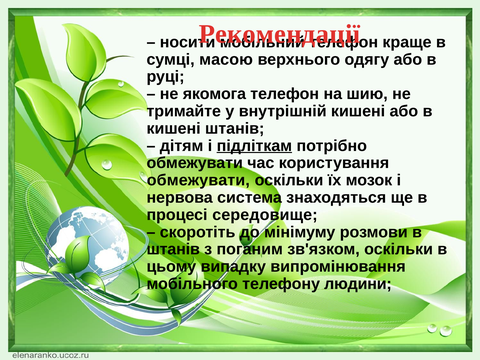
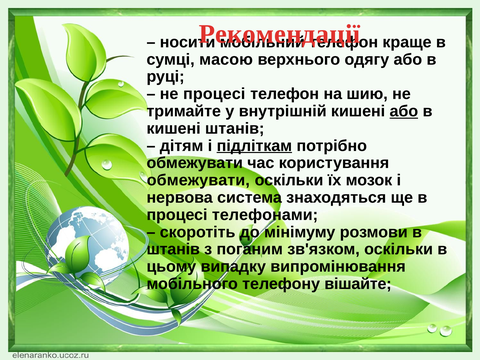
не якомога: якомога -> процесі
або at (404, 111) underline: none -> present
середовище: середовище -> телефонами
людини: людини -> вішайте
